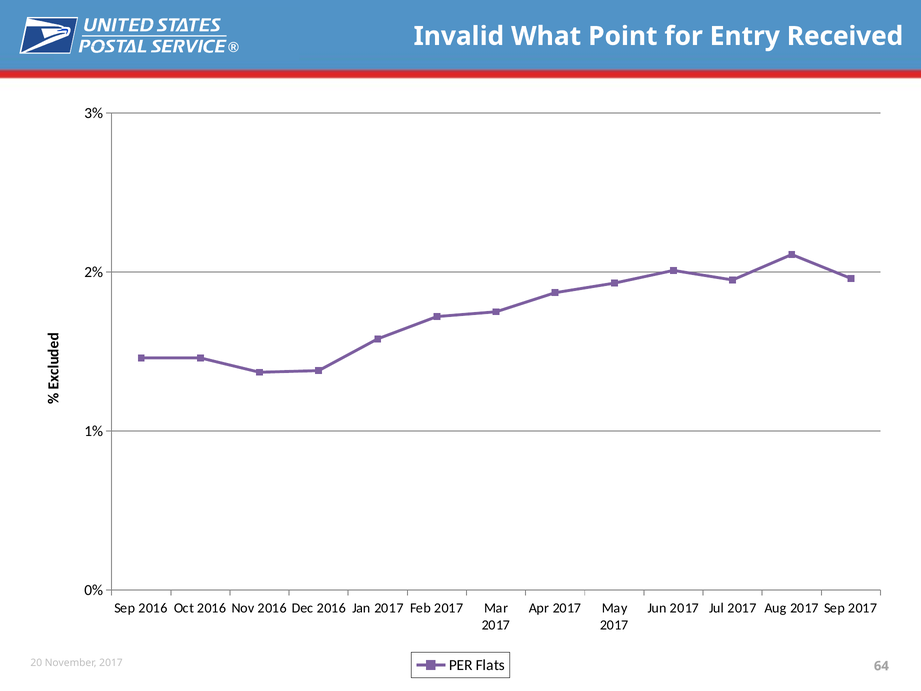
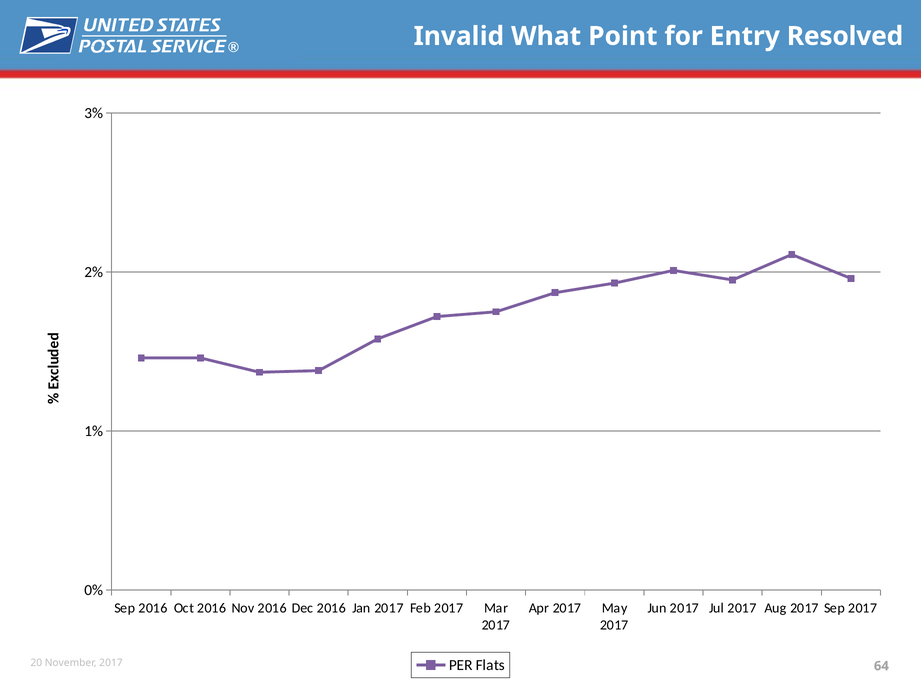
Received: Received -> Resolved
